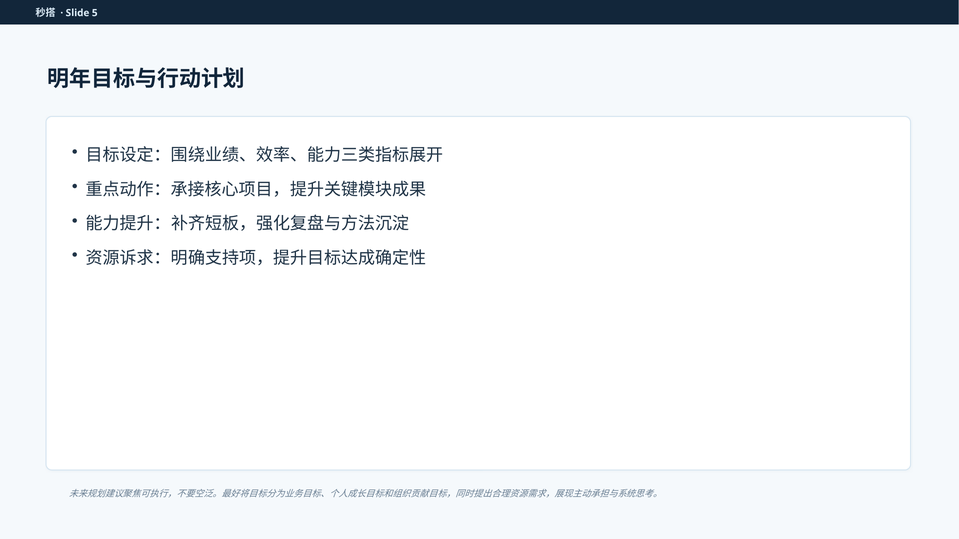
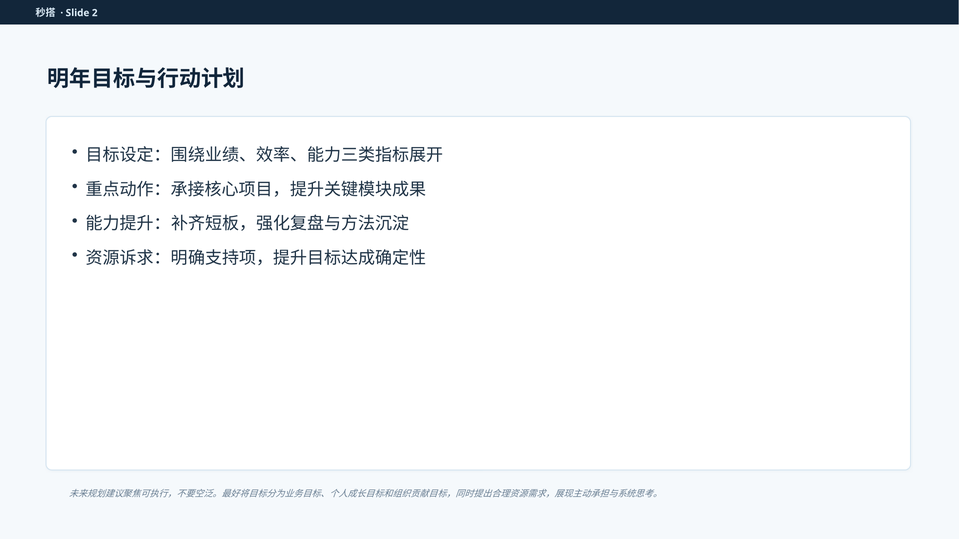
5: 5 -> 2
